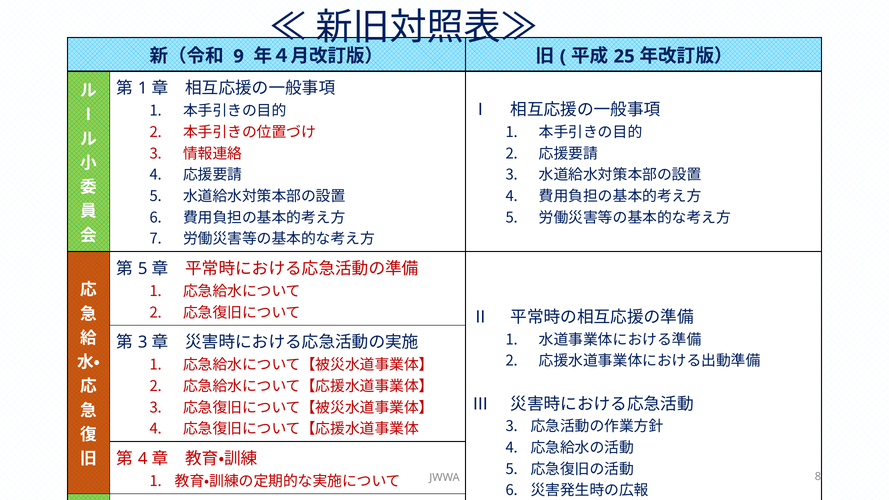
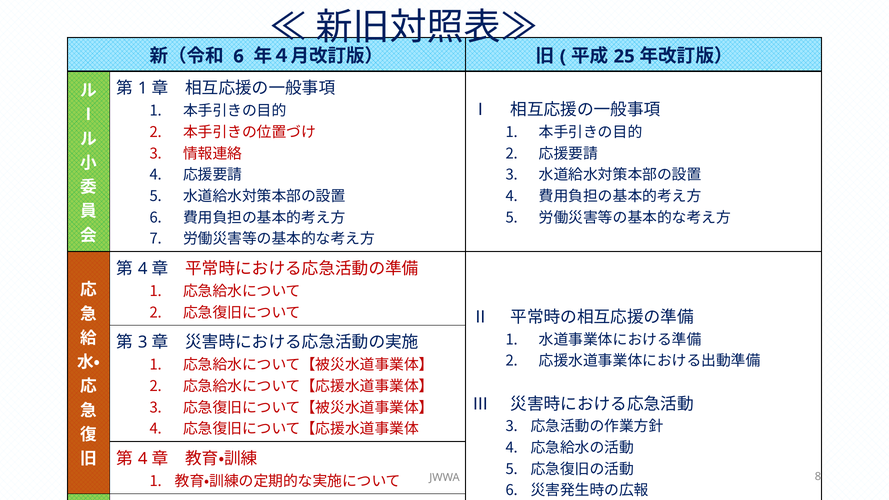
9 at (239, 56): 9 -> 6
5 at (143, 269): 5 -> 4
